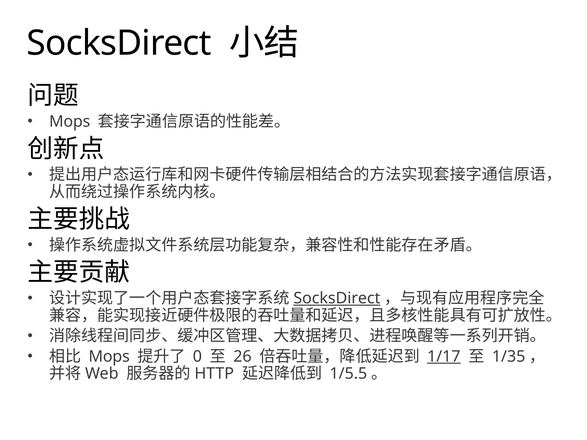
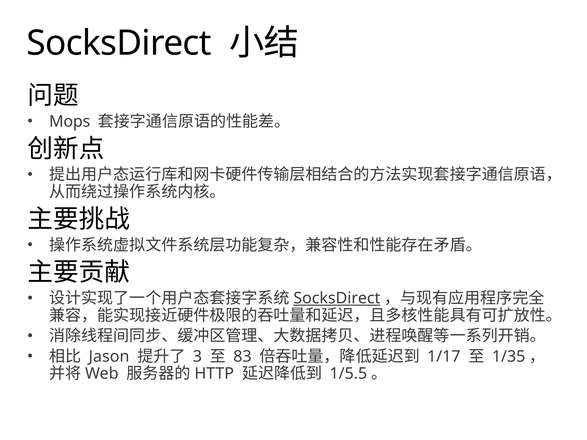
Mops at (109, 357): Mops -> Jason
0: 0 -> 3
26: 26 -> 83
1/17 underline: present -> none
